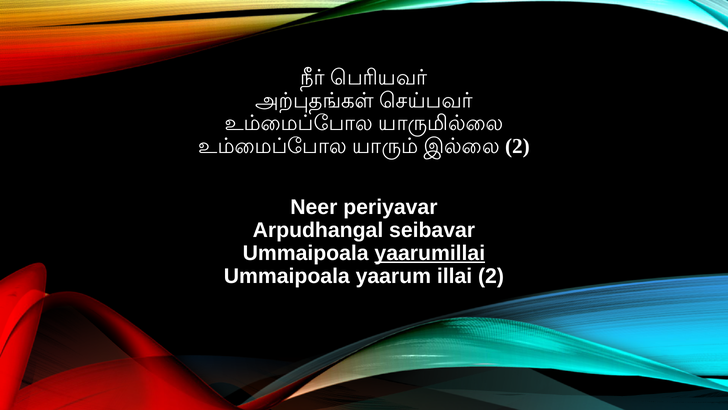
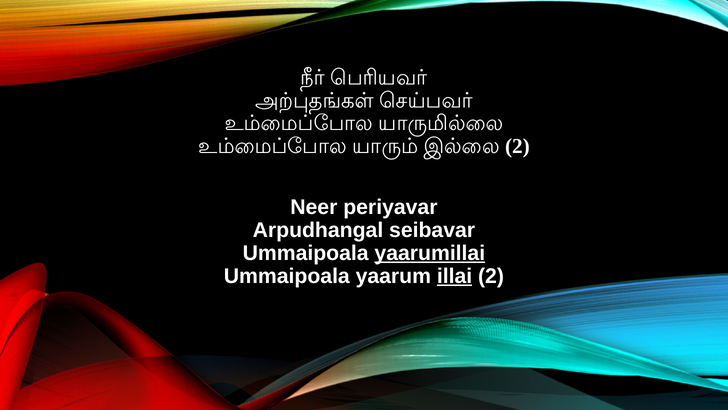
illai underline: none -> present
